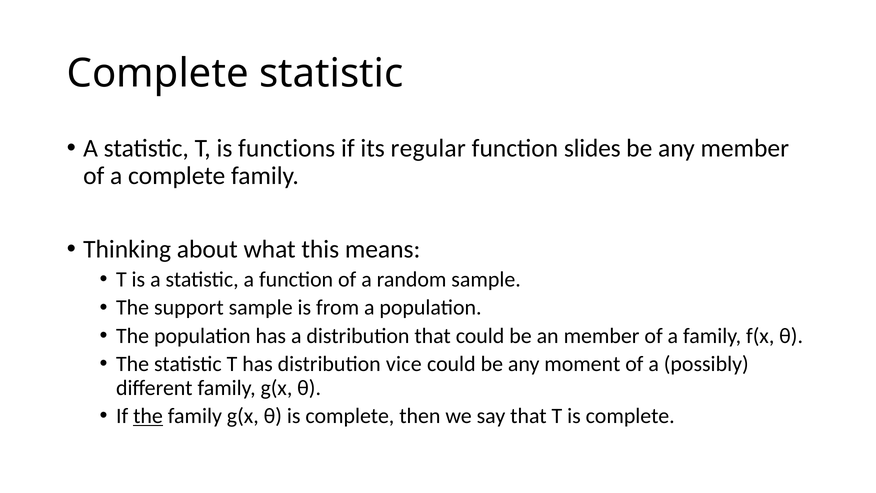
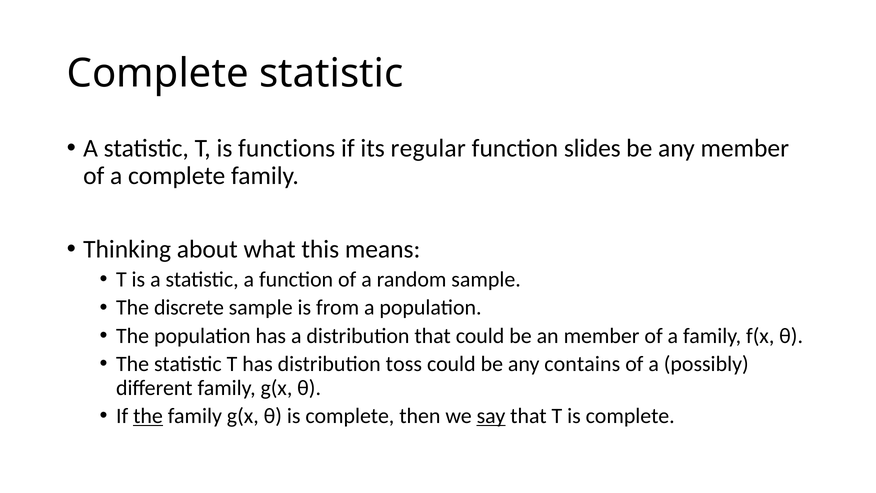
support: support -> discrete
vice: vice -> toss
moment: moment -> contains
say underline: none -> present
